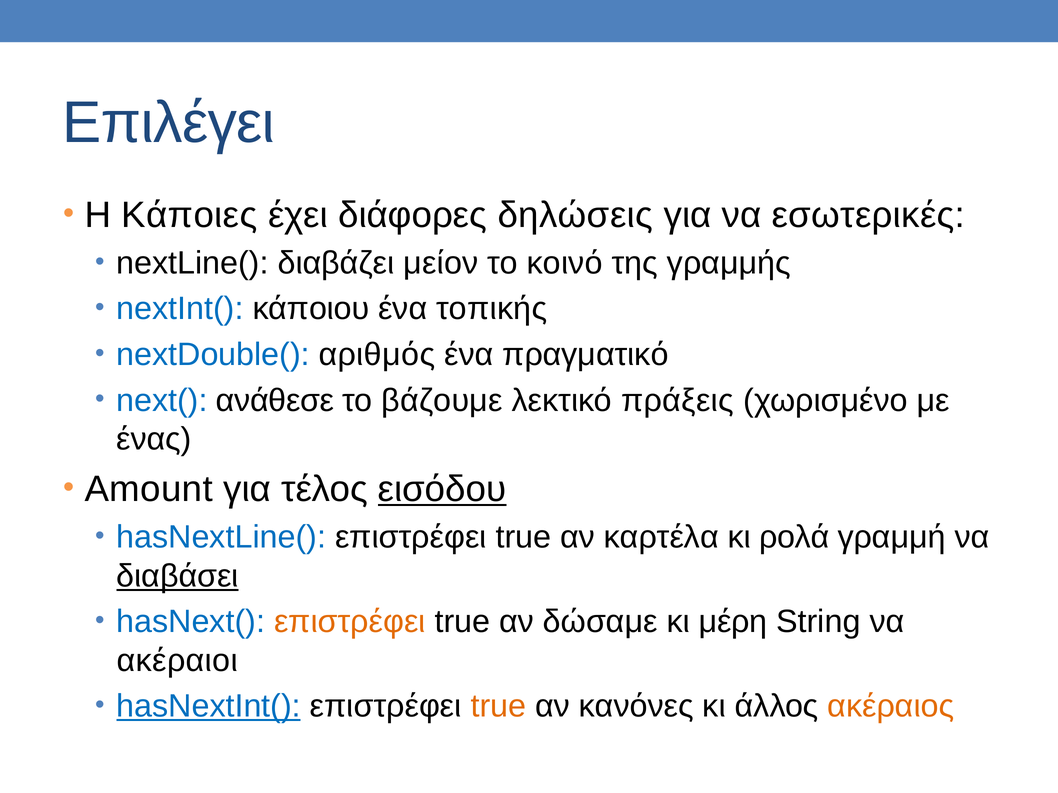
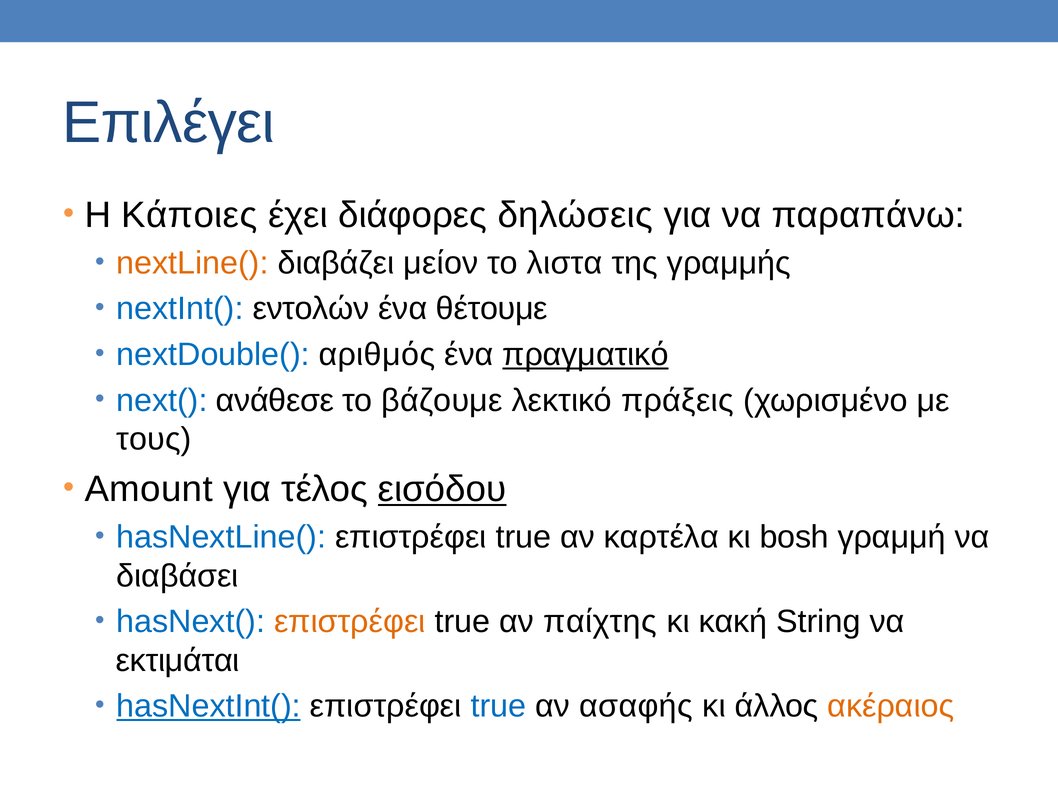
εσωτερικές: εσωτερικές -> παραπάνω
nextLine( colour: black -> orange
κοινό: κοινό -> λιστα
κάποιου: κάποιου -> εντολών
τοπικής: τοπικής -> θέτουμε
πραγματικό underline: none -> present
ένας: ένας -> τους
ρολά: ρολά -> bosh
διαβάσει underline: present -> none
δώσαμε: δώσαμε -> παίχτης
μέρη: μέρη -> κακή
ακέραιοι: ακέραιοι -> εκτιμάται
true at (498, 707) colour: orange -> blue
κανόνες: κανόνες -> ασαφής
